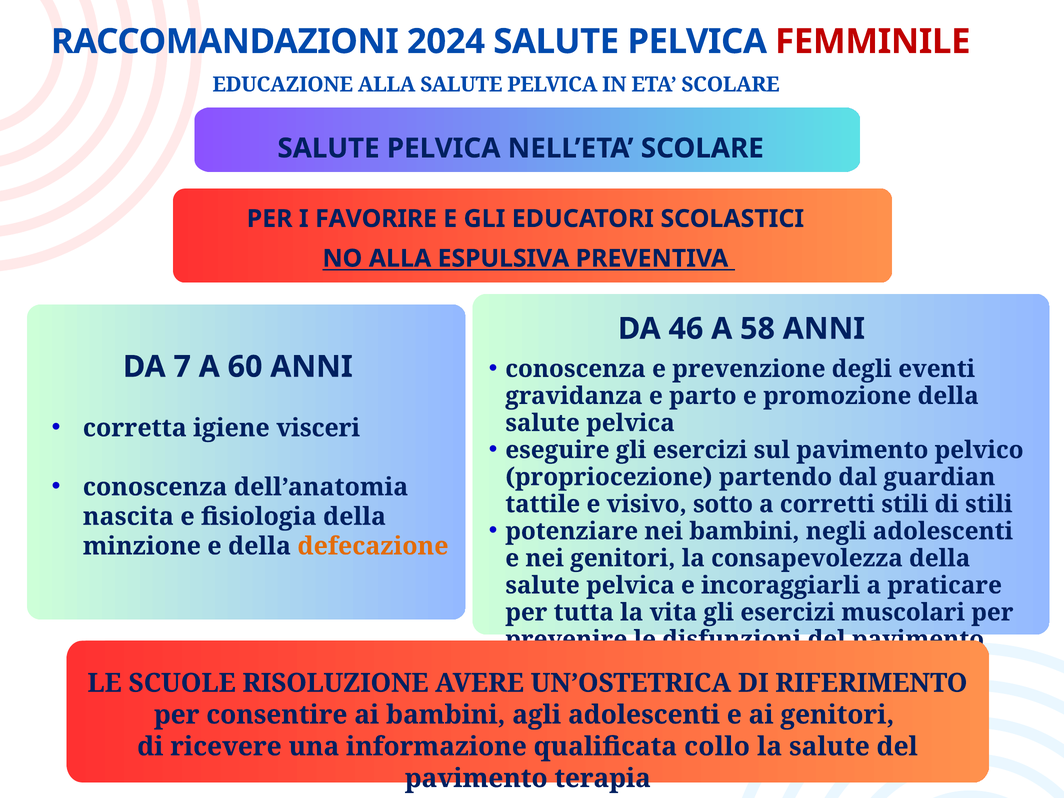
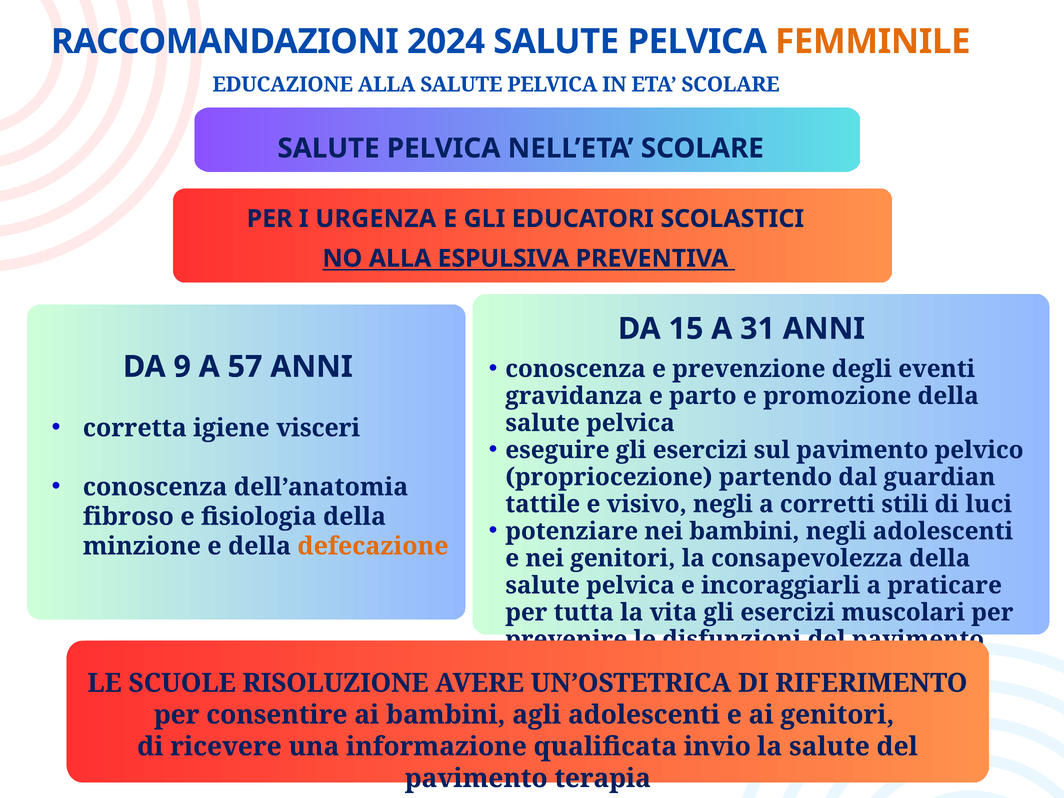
FEMMINILE colour: red -> orange
FAVORIRE: FAVORIRE -> URGENZA
46: 46 -> 15
58: 58 -> 31
7: 7 -> 9
60: 60 -> 57
visivo sotto: sotto -> negli
di stili: stili -> luci
nascita: nascita -> fibroso
collo: collo -> invio
